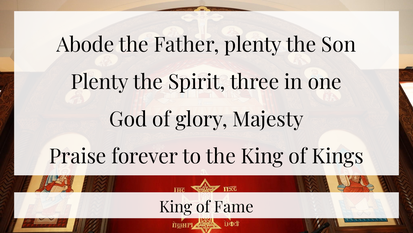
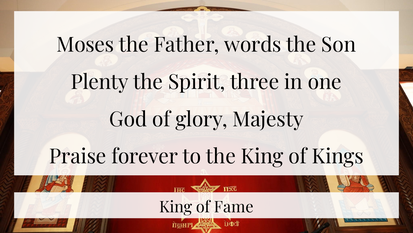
Abode: Abode -> Moses
Father plenty: plenty -> words
